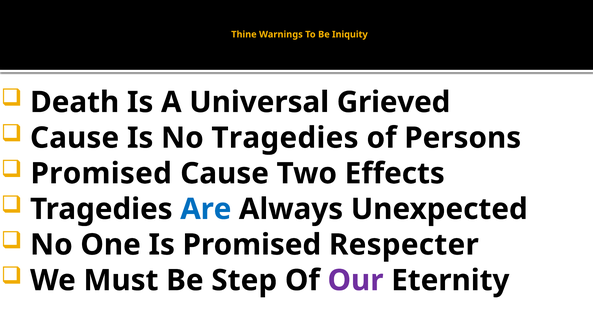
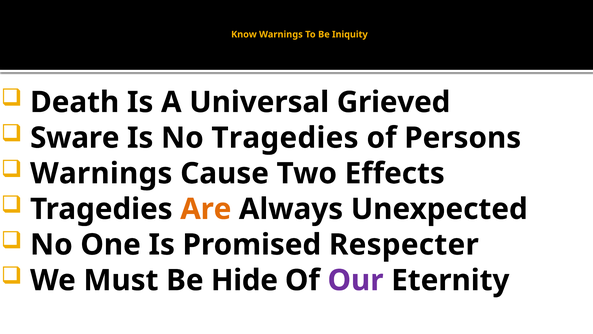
Thine: Thine -> Know
Cause at (75, 138): Cause -> Sware
Promised at (101, 173): Promised -> Warnings
Are colour: blue -> orange
Step: Step -> Hide
